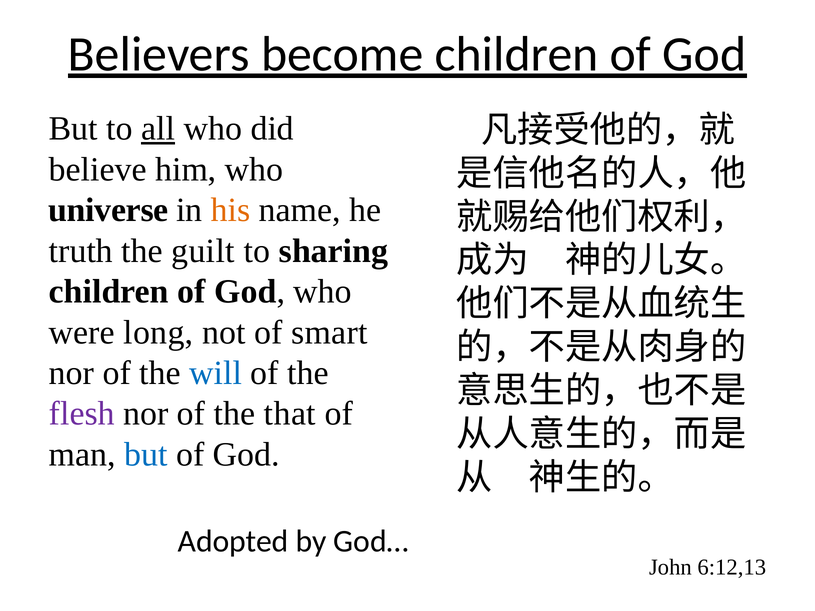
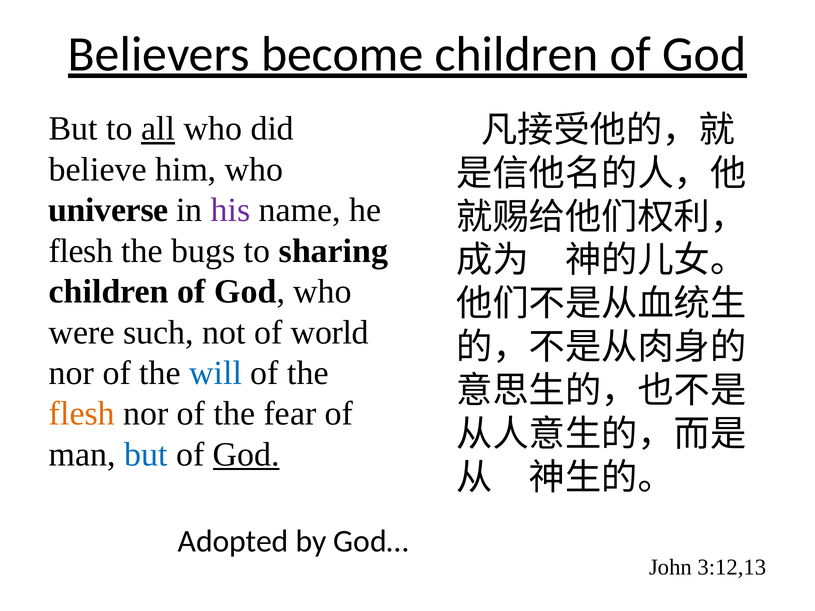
his colour: orange -> purple
truth at (81, 251): truth -> flesh
guilt: guilt -> bugs
long: long -> such
smart: smart -> world
flesh at (82, 414) colour: purple -> orange
that: that -> fear
God at (246, 455) underline: none -> present
6:12,13: 6:12,13 -> 3:12,13
